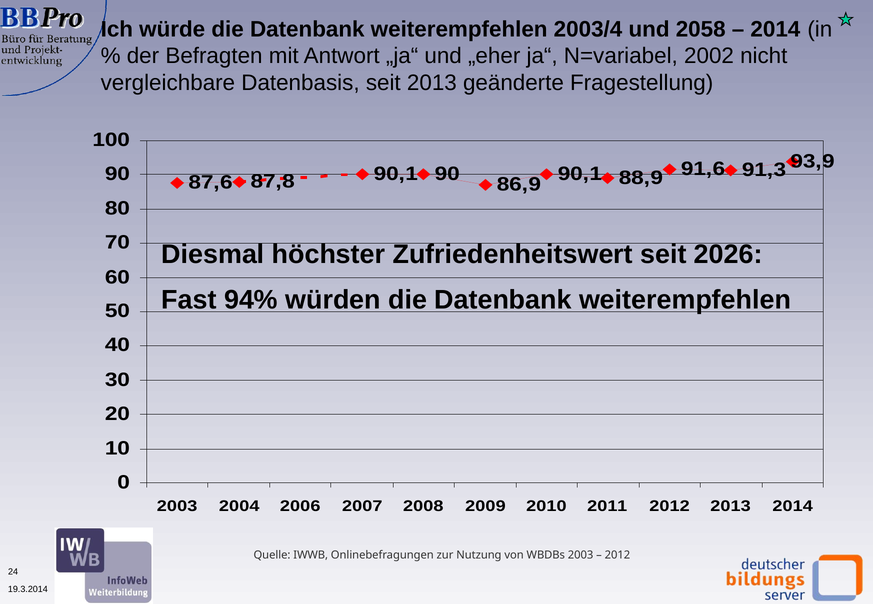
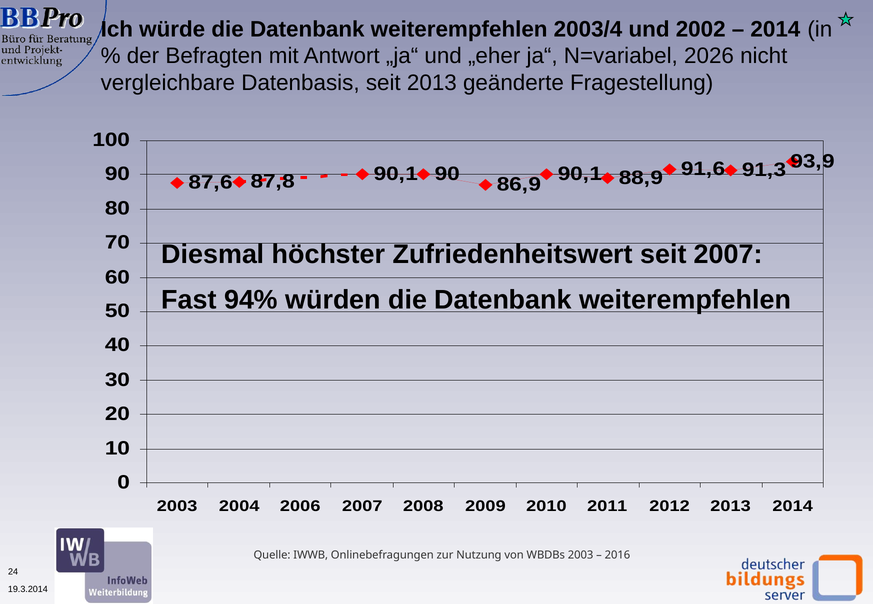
2058: 2058 -> 2002
2002: 2002 -> 2026
seit 2026: 2026 -> 2007
2012 at (617, 555): 2012 -> 2016
